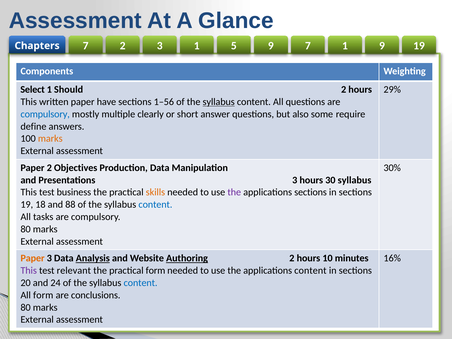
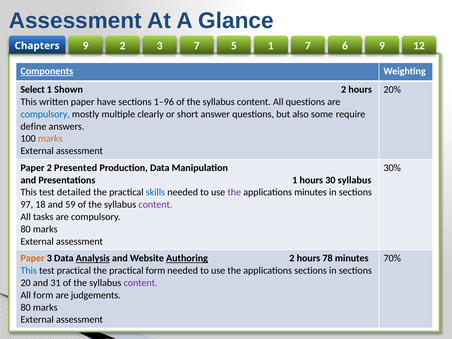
3 1: 1 -> 7
5 9: 9 -> 1
7 1: 1 -> 6
9 19: 19 -> 12
Chapters 7: 7 -> 9
Components underline: none -> present
Should: Should -> Shown
29%: 29% -> 20%
1–56: 1–56 -> 1–96
syllabus at (219, 102) underline: present -> none
Objectives: Objectives -> Presented
Presentations 3: 3 -> 1
business: business -> detailed
skills colour: orange -> blue
applications sections: sections -> minutes
19 at (27, 205): 19 -> 97
88: 88 -> 59
content at (155, 205) colour: blue -> purple
10: 10 -> 78
16%: 16% -> 70%
This at (29, 271) colour: purple -> blue
test relevant: relevant -> practical
applications content: content -> sections
24: 24 -> 31
content at (141, 283) colour: blue -> purple
conclusions: conclusions -> judgements
